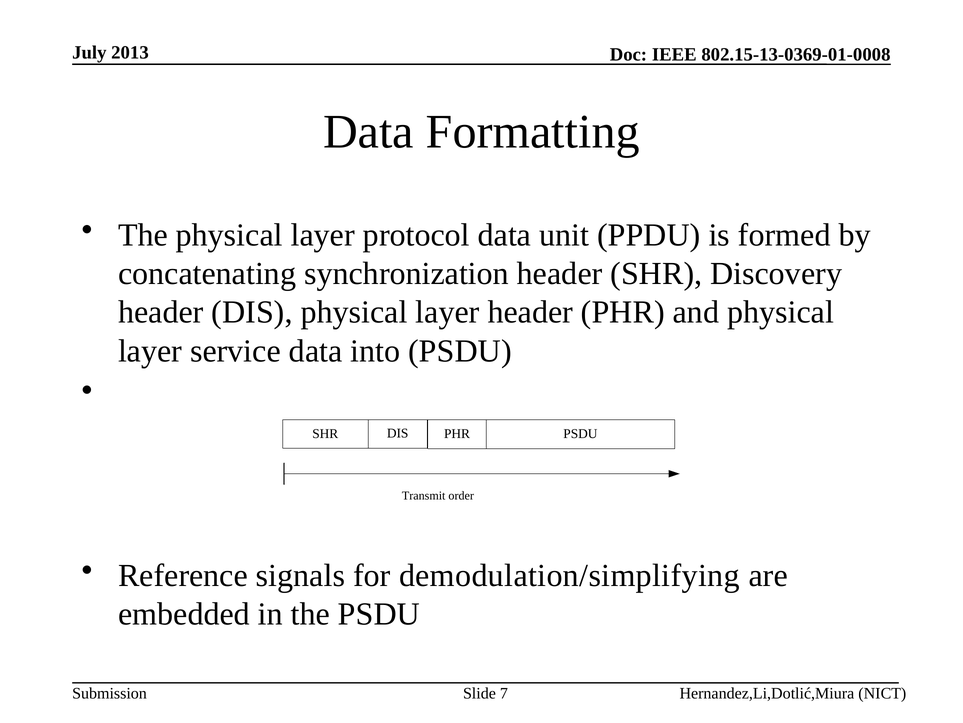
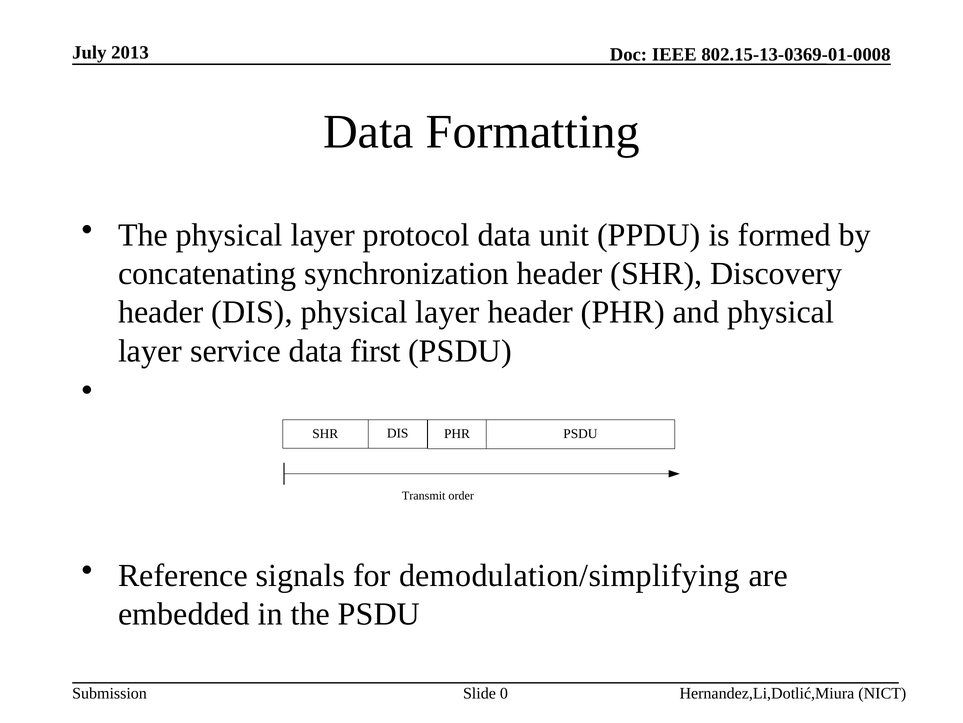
into: into -> first
7: 7 -> 0
